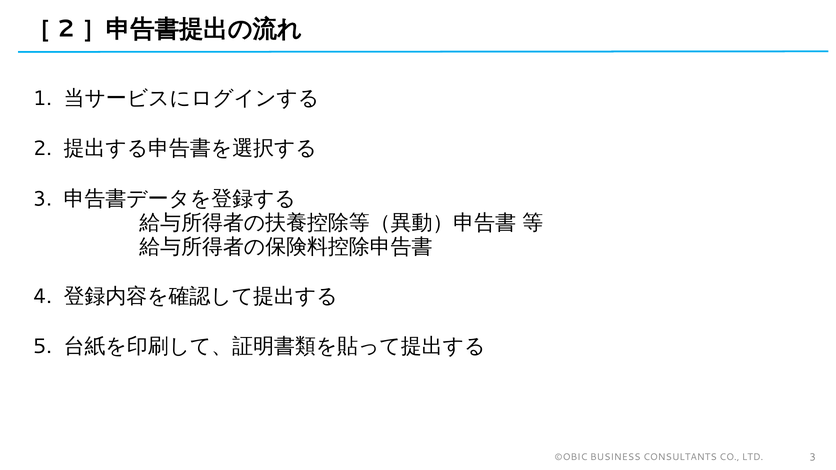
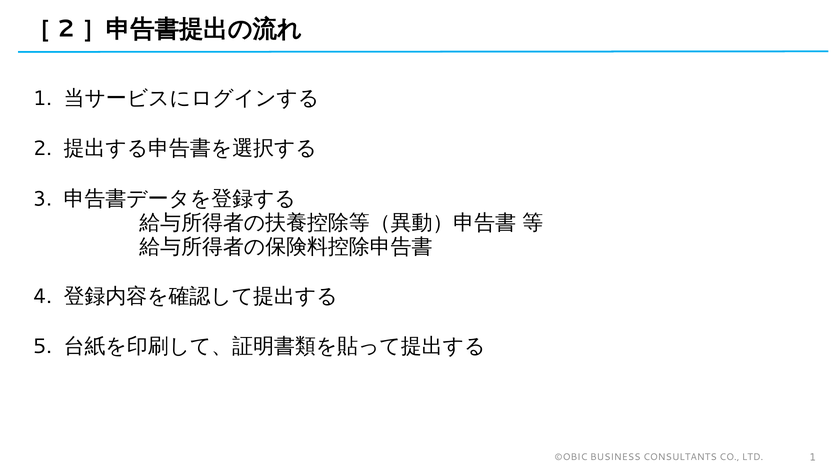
LTD 3: 3 -> 1
